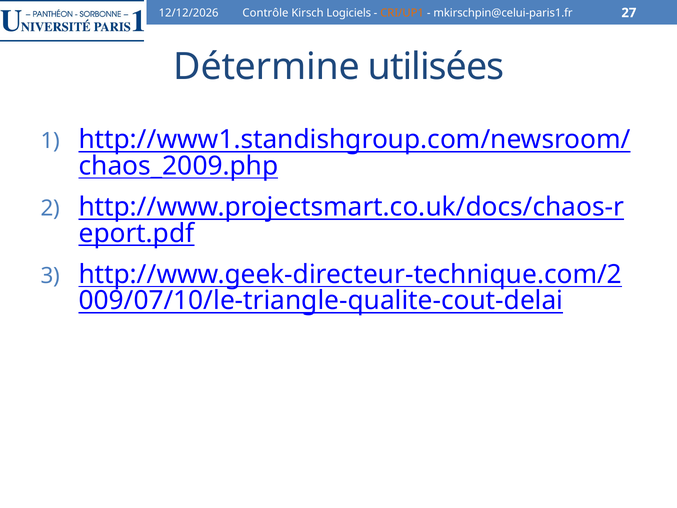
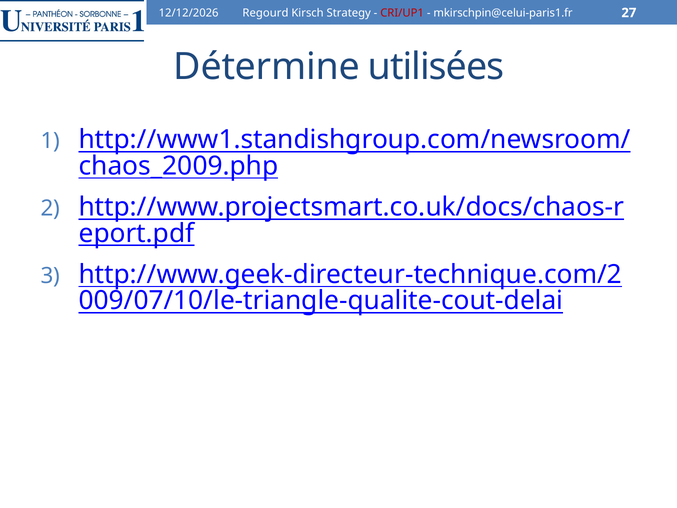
Contrôle: Contrôle -> Regourd
Logiciels: Logiciels -> Strategy
CRI/UP1 colour: orange -> red
